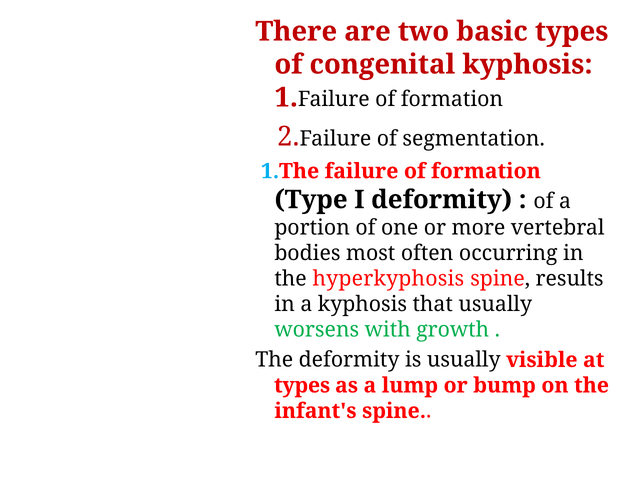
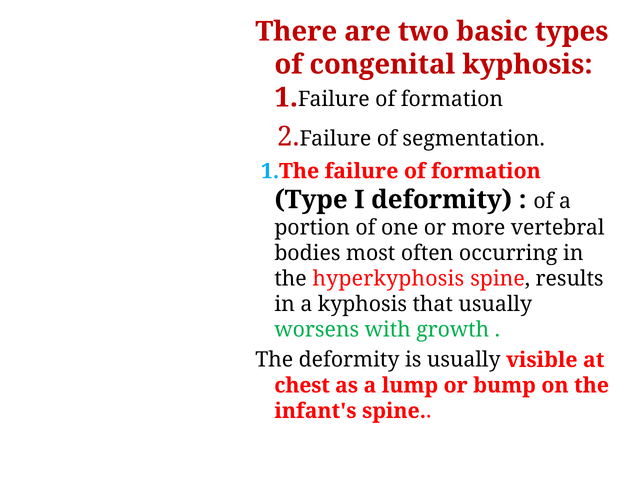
types at (302, 385): types -> chest
